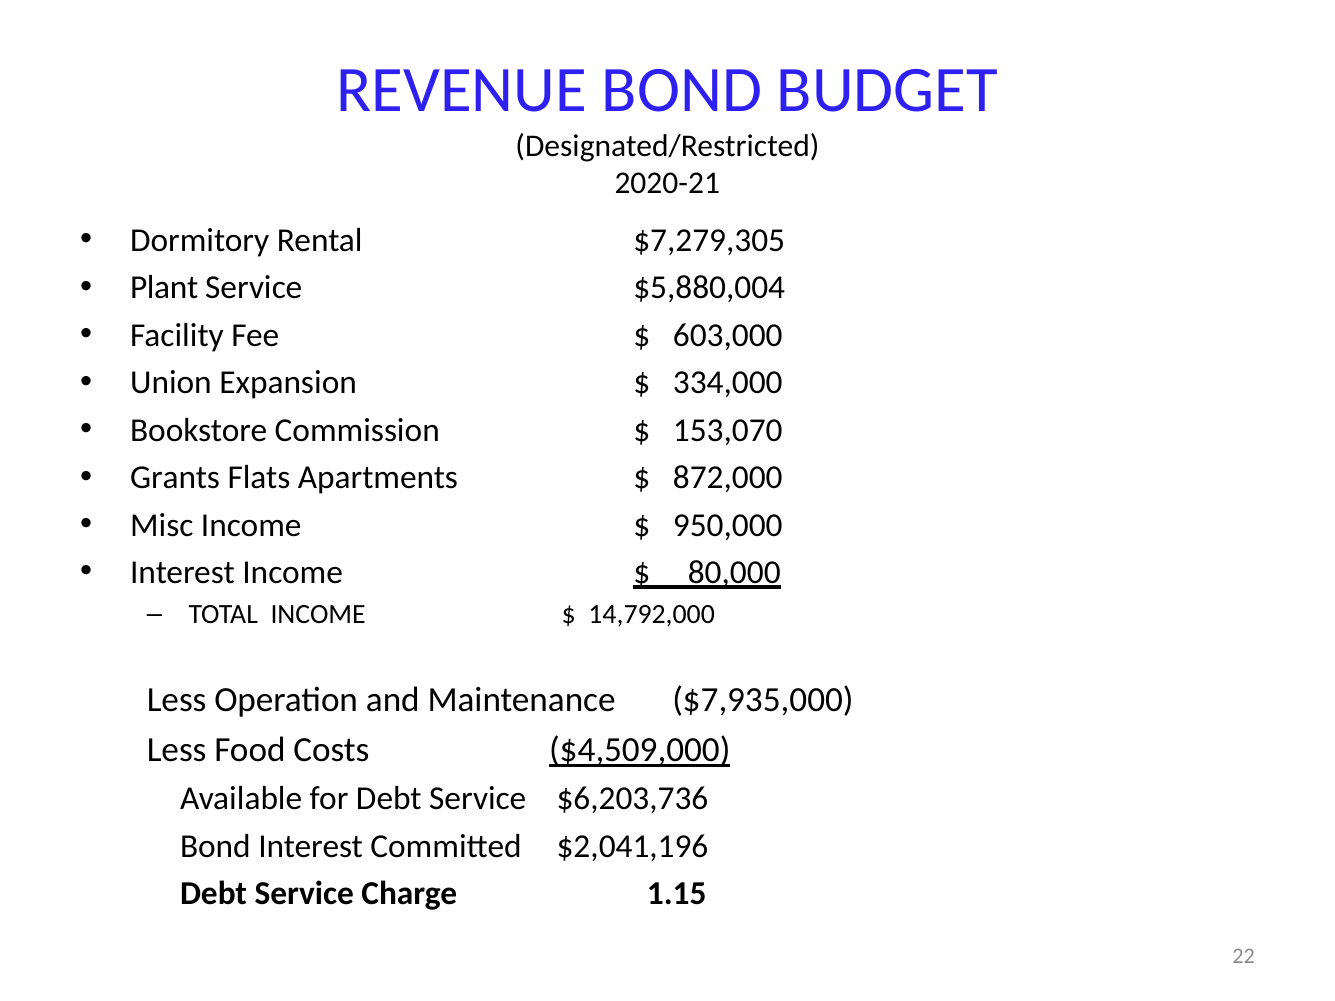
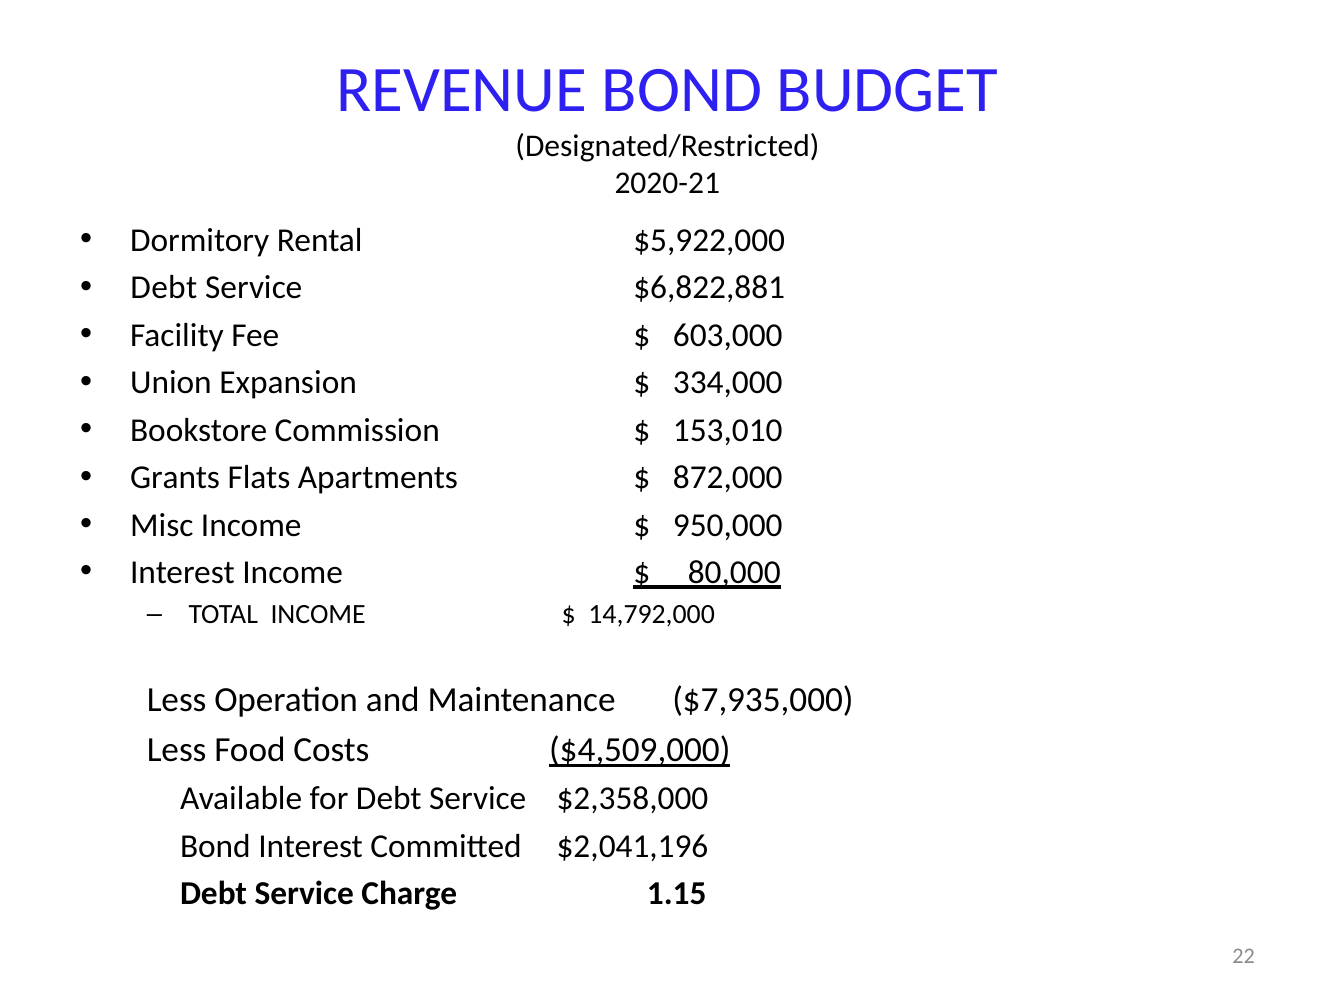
$7,279,305: $7,279,305 -> $5,922,000
Plant at (164, 288): Plant -> Debt
$5,880,004: $5,880,004 -> $6,822,881
153,070: 153,070 -> 153,010
$6,203,736: $6,203,736 -> $2,358,000
